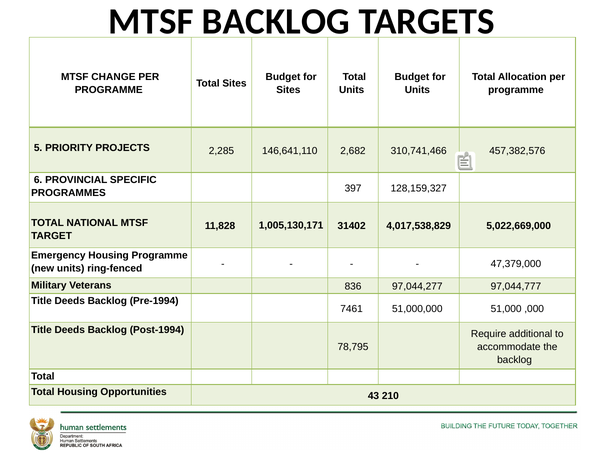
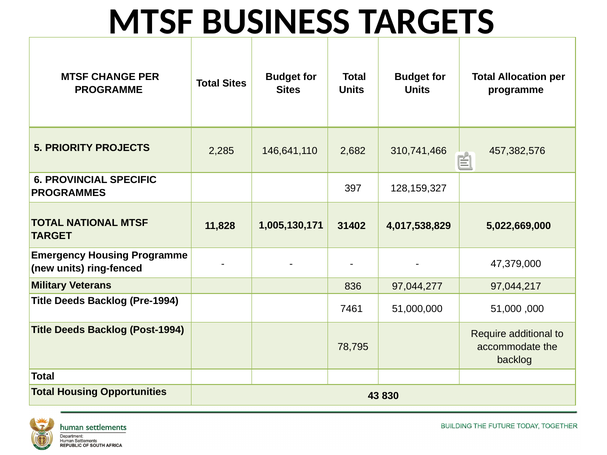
MTSF BACKLOG: BACKLOG -> BUSINESS
97,044,777: 97,044,777 -> 97,044,217
210: 210 -> 830
